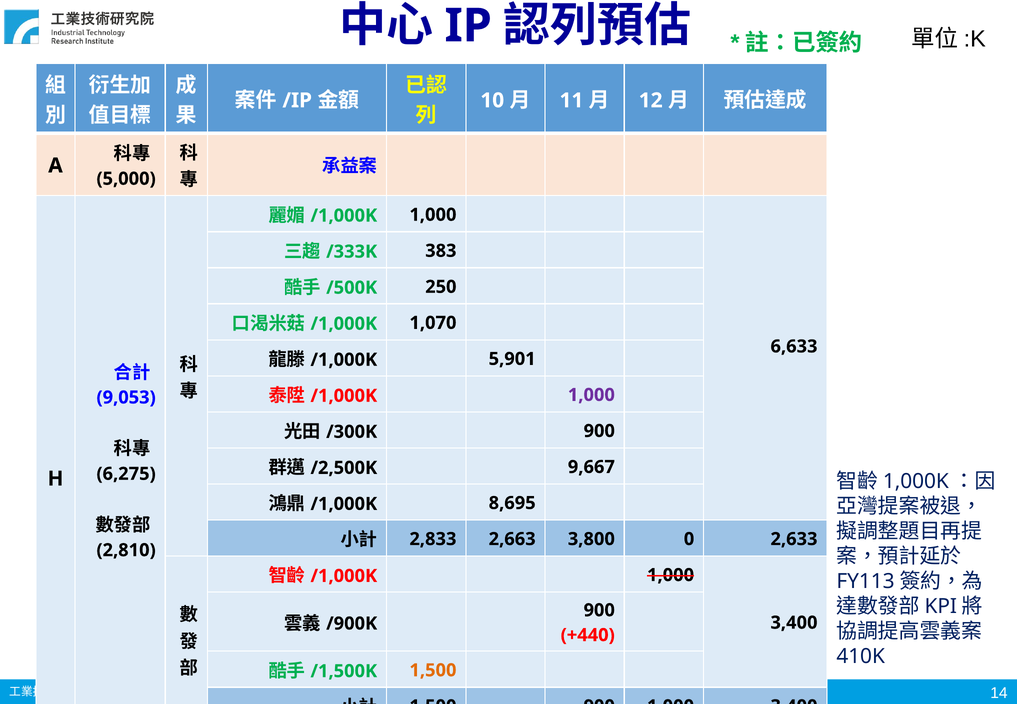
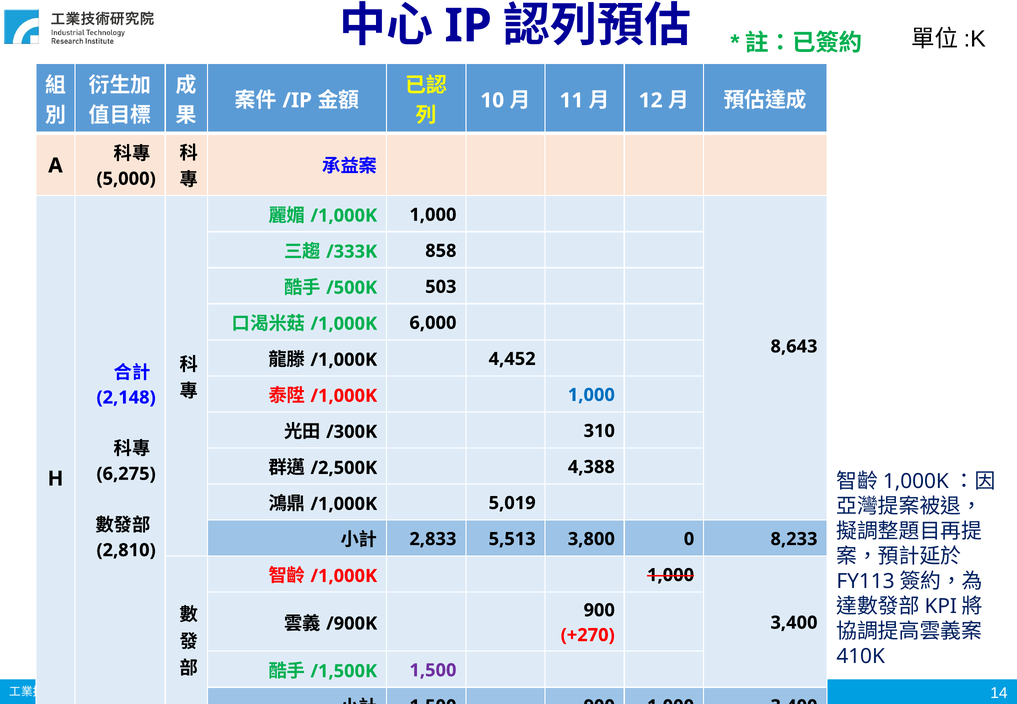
383: 383 -> 858
250: 250 -> 503
1,070: 1,070 -> 6,000
6,633: 6,633 -> 8,643
5,901: 5,901 -> 4,452
1,000 at (591, 395) colour: purple -> blue
9,053: 9,053 -> 2,148
900 at (599, 431): 900 -> 310
9,667: 9,667 -> 4,388
8,695: 8,695 -> 5,019
2,663: 2,663 -> 5,513
2,633: 2,633 -> 8,233
+440: +440 -> +270
1,500 at (433, 670) colour: orange -> purple
